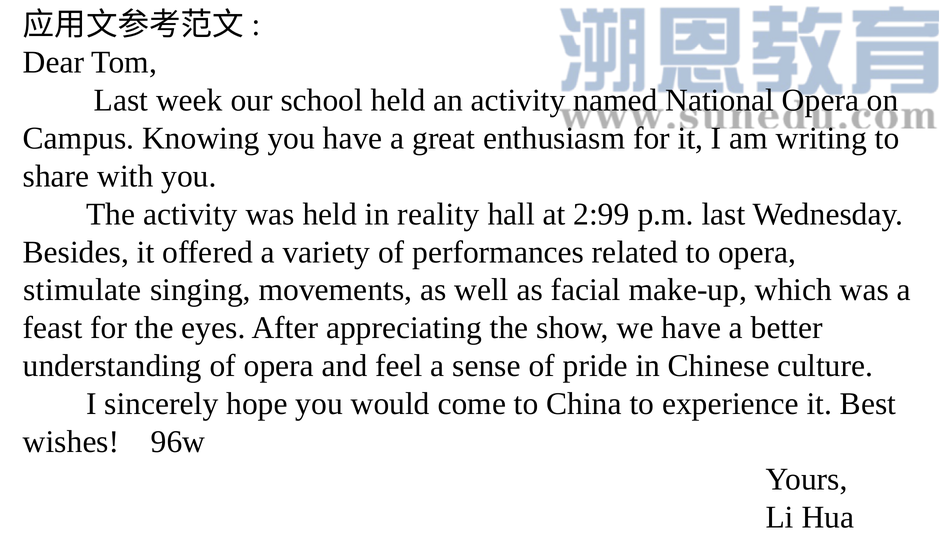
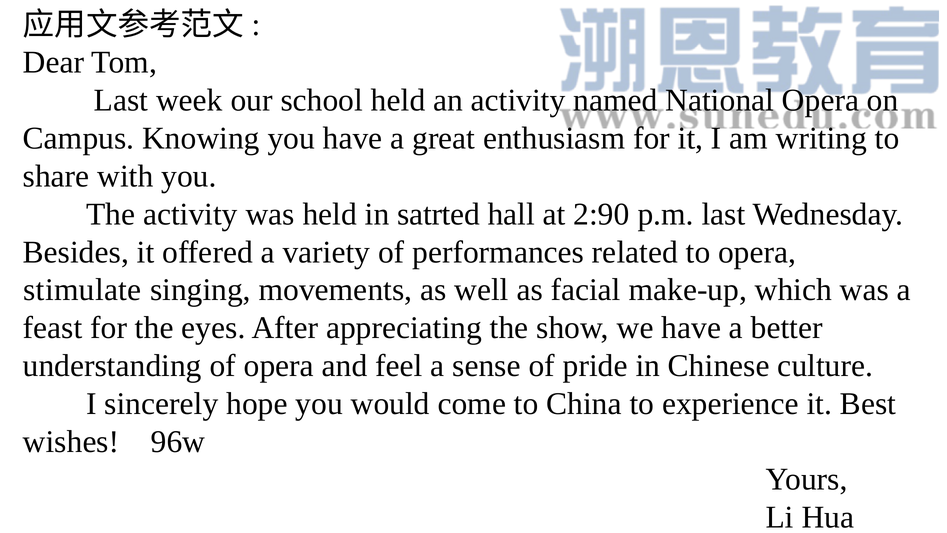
reality: reality -> satrted
2:99: 2:99 -> 2:90
